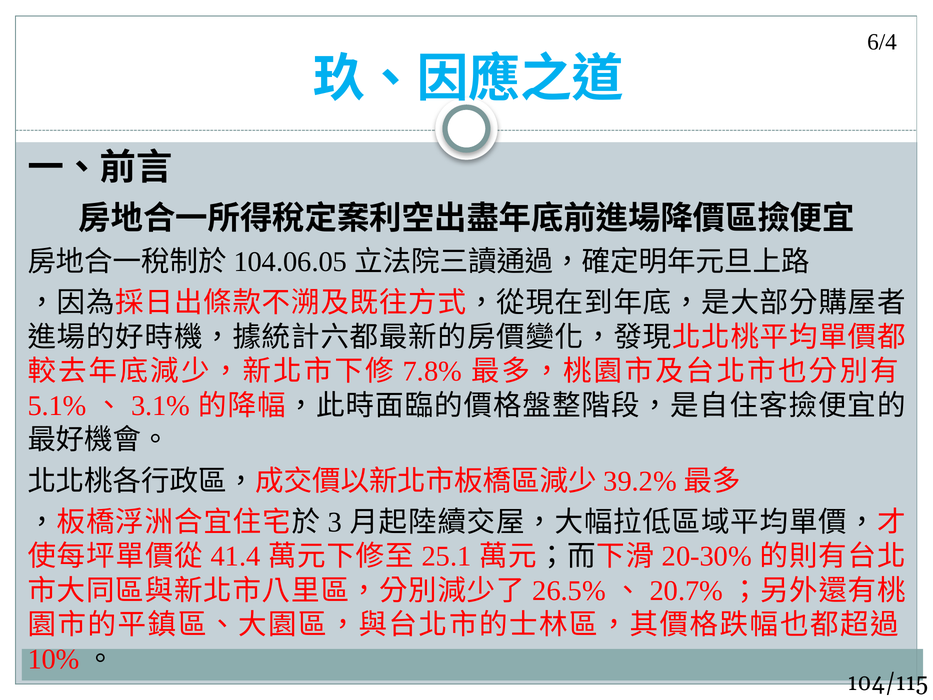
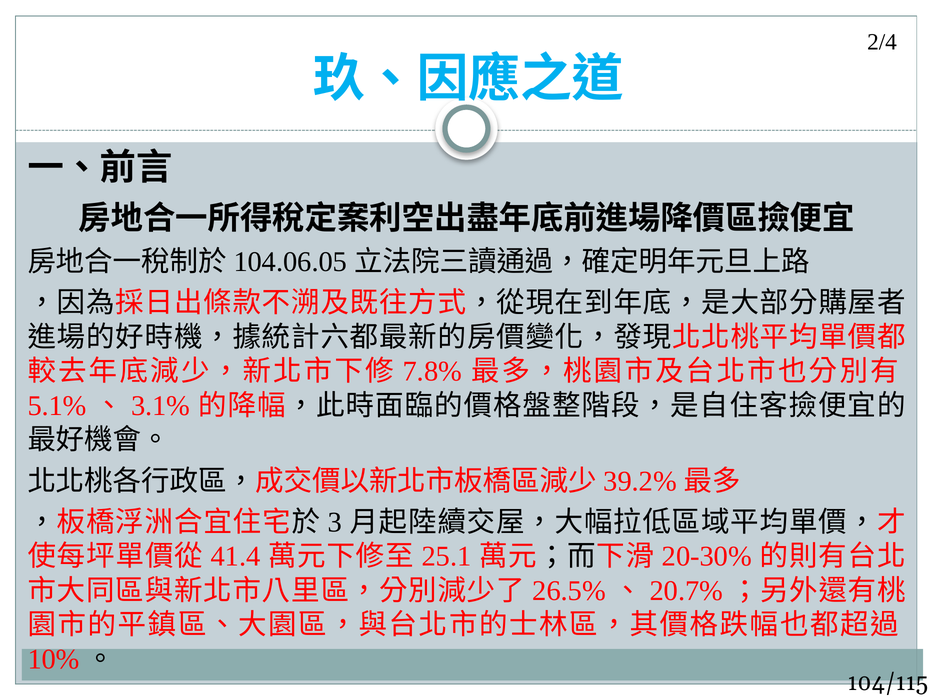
6/4: 6/4 -> 2/4
